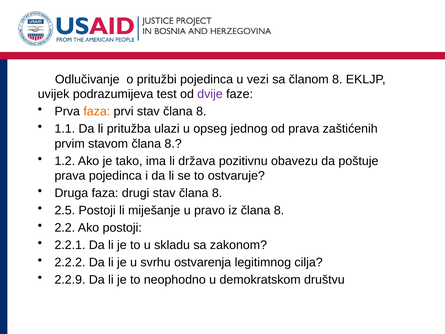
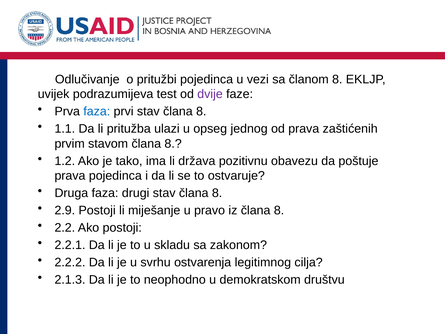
faza at (97, 111) colour: orange -> blue
2.5: 2.5 -> 2.9
2.2.9: 2.2.9 -> 2.1.3
